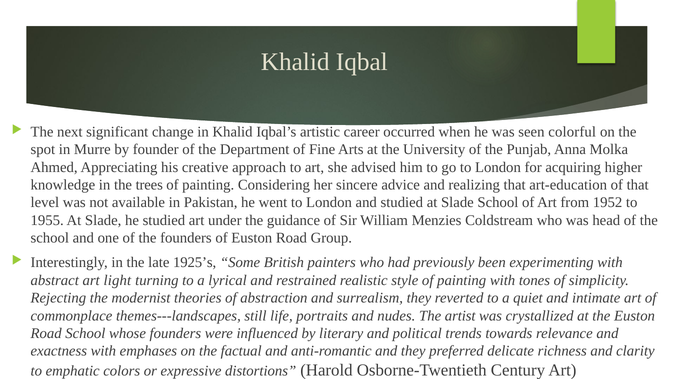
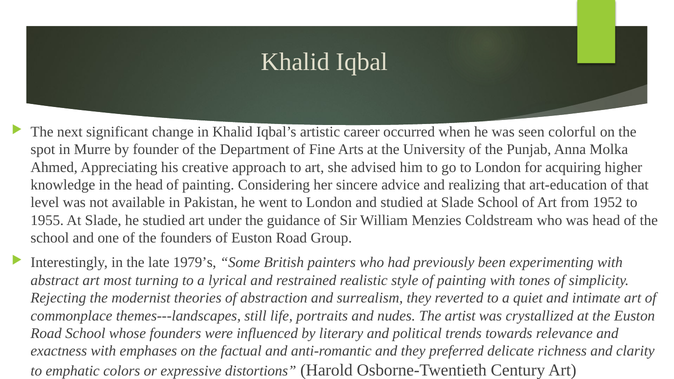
the trees: trees -> head
1925’s: 1925’s -> 1979’s
light: light -> most
